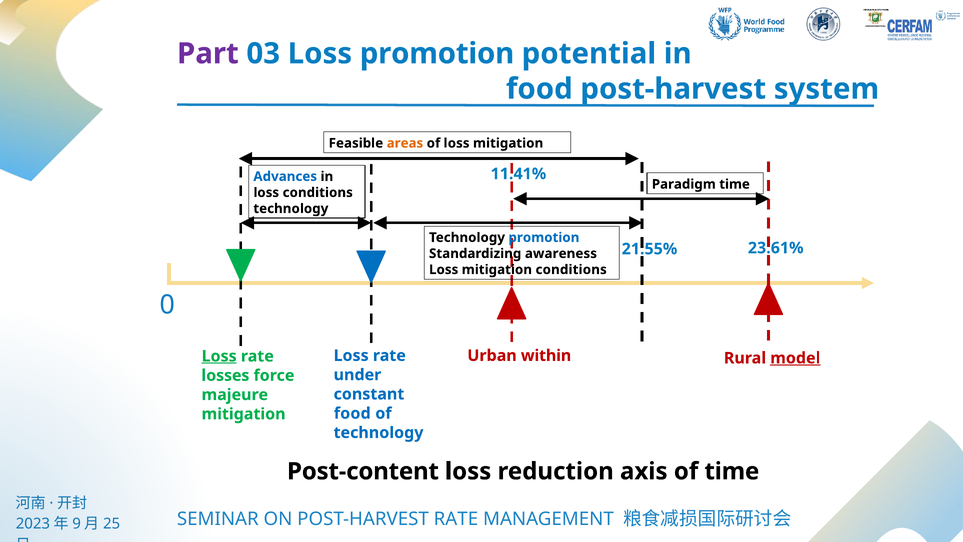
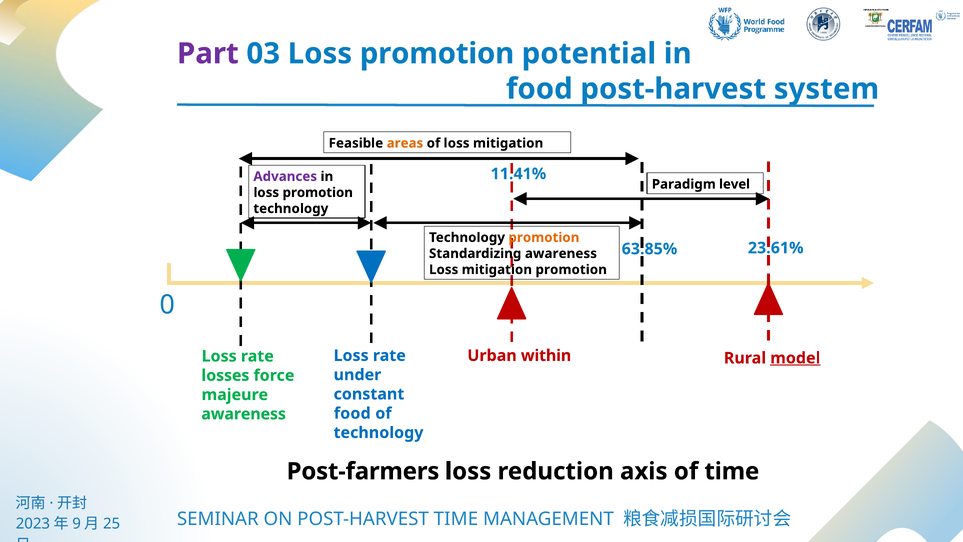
Advances colour: blue -> purple
Paradigm time: time -> level
conditions at (318, 192): conditions -> promotion
promotion at (544, 237) colour: blue -> orange
21.55%: 21.55% -> 63.85%
mitigation conditions: conditions -> promotion
Loss at (219, 356) underline: present -> none
mitigation at (244, 414): mitigation -> awareness
Post-content: Post-content -> Post-farmers
POST-HARVEST RATE: RATE -> TIME
